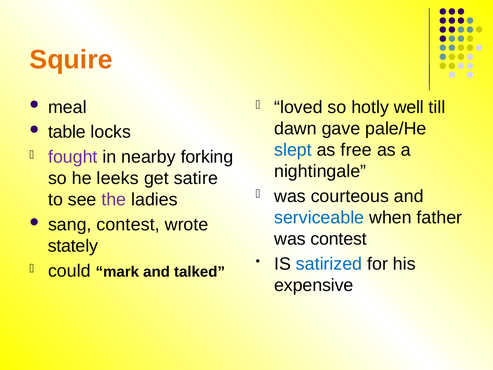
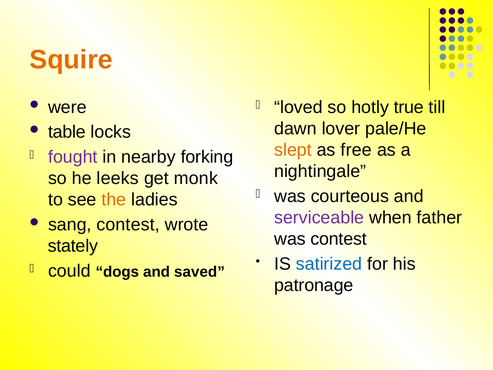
meal: meal -> were
well: well -> true
gave: gave -> lover
slept colour: blue -> orange
satire: satire -> monk
the colour: purple -> orange
serviceable colour: blue -> purple
mark: mark -> dogs
talked: talked -> saved
expensive: expensive -> patronage
